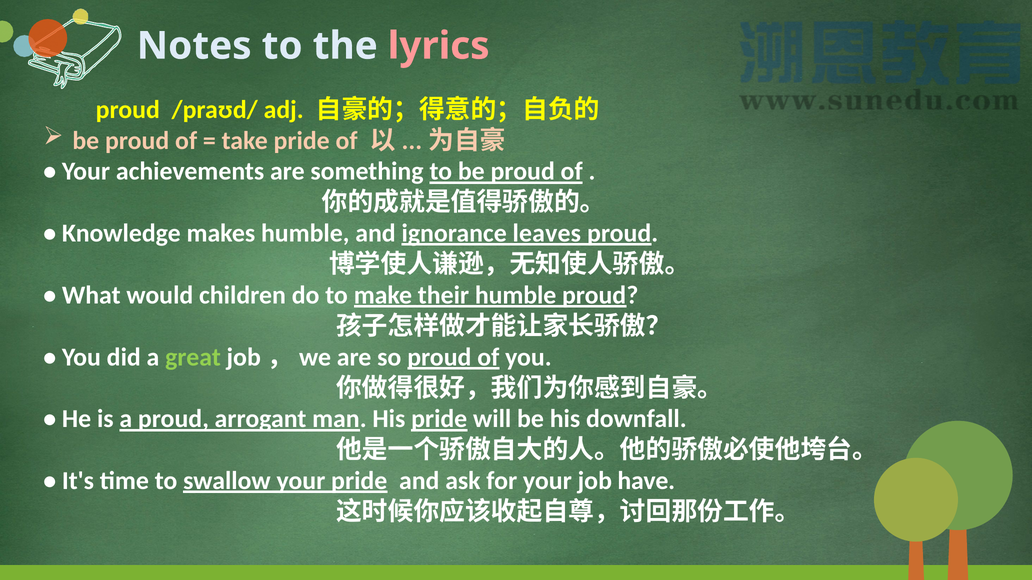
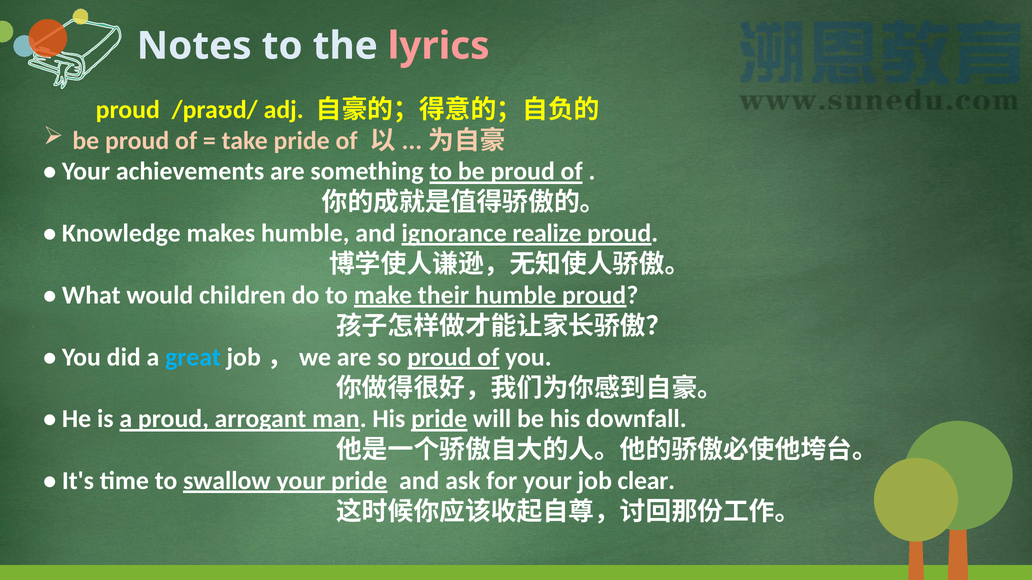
leaves: leaves -> realize
great colour: light green -> light blue
have: have -> clear
